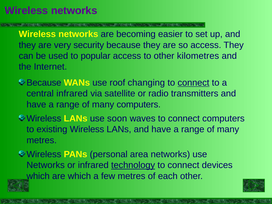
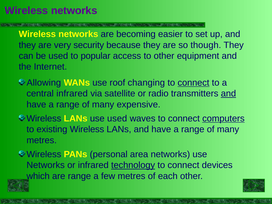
so access: access -> though
kilometres: kilometres -> equipment
Because at (44, 83): Because -> Allowing
and at (228, 94) underline: none -> present
many computers: computers -> expensive
use soon: soon -> used
computers at (223, 118) underline: none -> present
are which: which -> range
